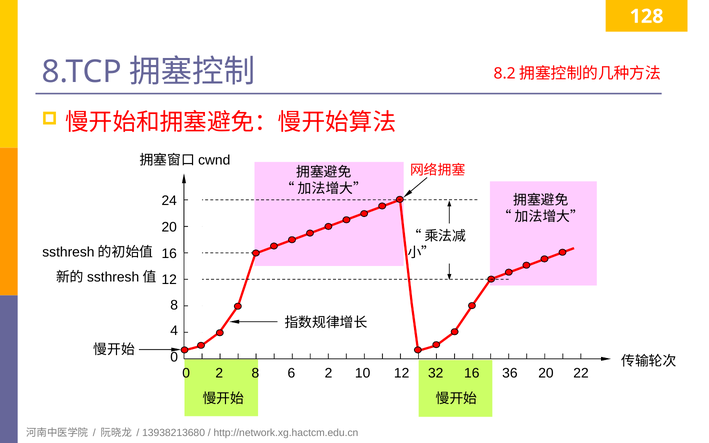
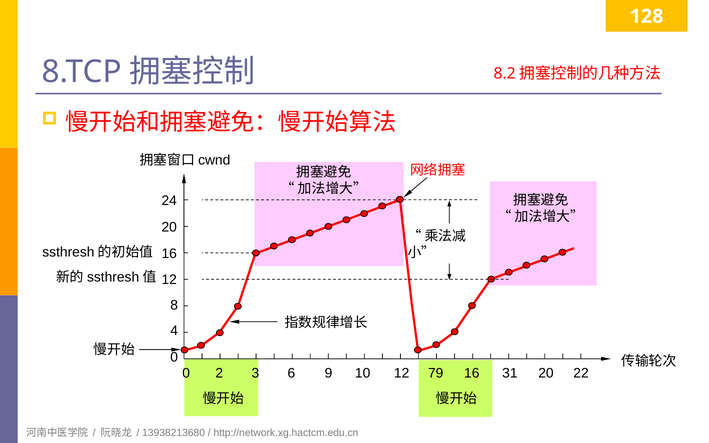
2 8: 8 -> 3
6 2: 2 -> 9
32: 32 -> 79
36: 36 -> 31
